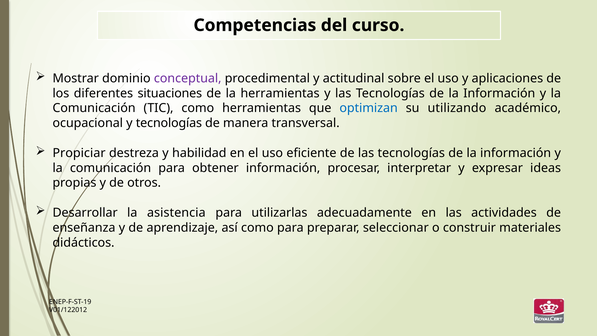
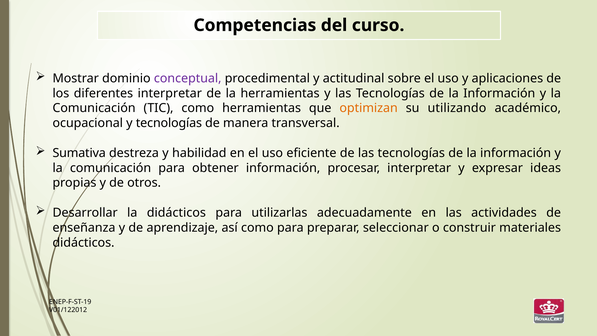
diferentes situaciones: situaciones -> interpretar
optimizan colour: blue -> orange
Propiciar: Propiciar -> Sumativa
la asistencia: asistencia -> didácticos
